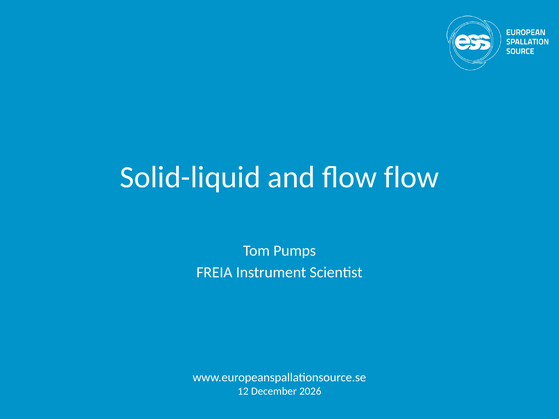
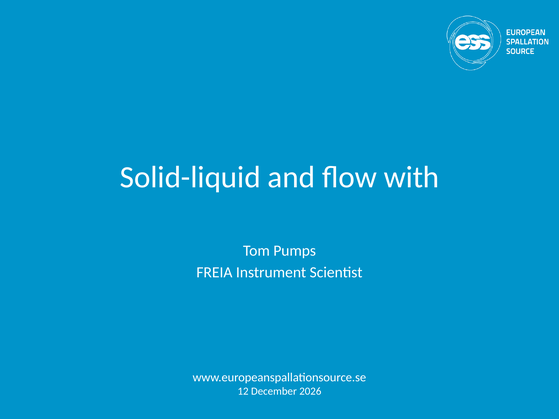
flow flow: flow -> with
